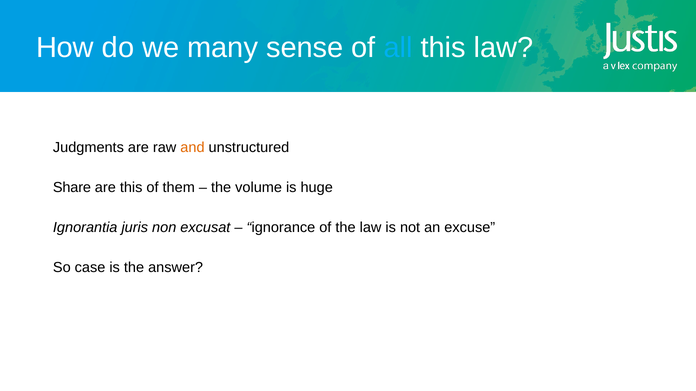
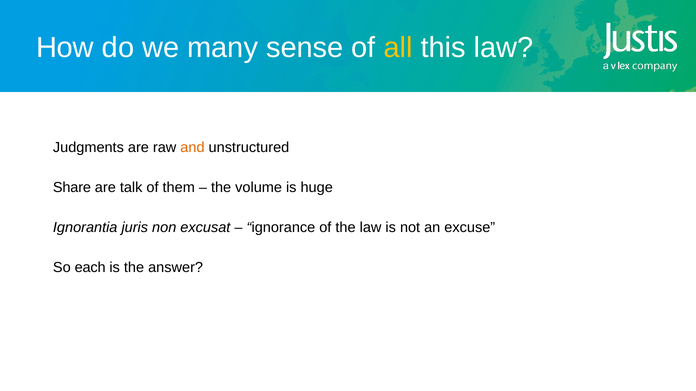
all colour: light blue -> yellow
are this: this -> talk
case: case -> each
